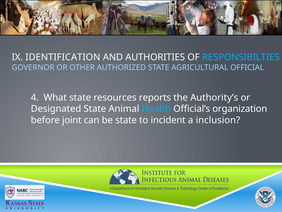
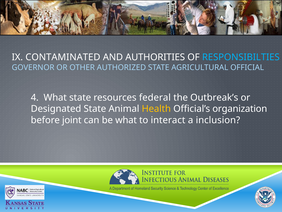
IDENTIFICATION: IDENTIFICATION -> CONTAMINATED
reports: reports -> federal
Authority’s: Authority’s -> Outbreak’s
Health colour: light blue -> yellow
be state: state -> what
incident: incident -> interact
